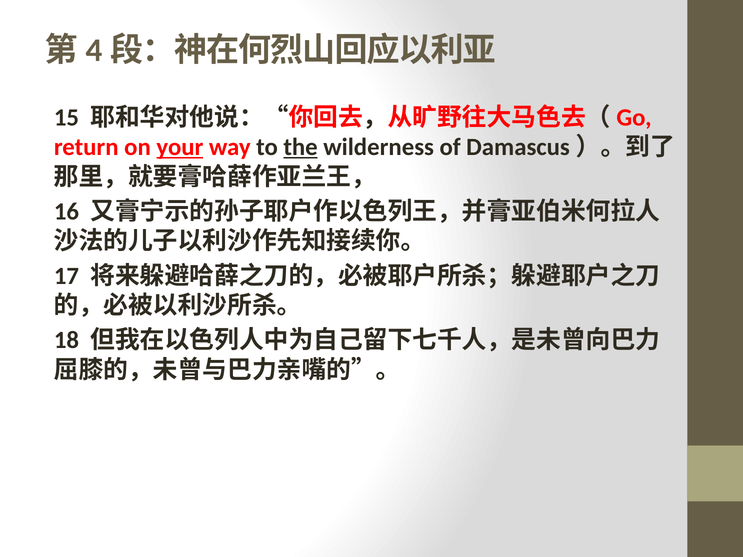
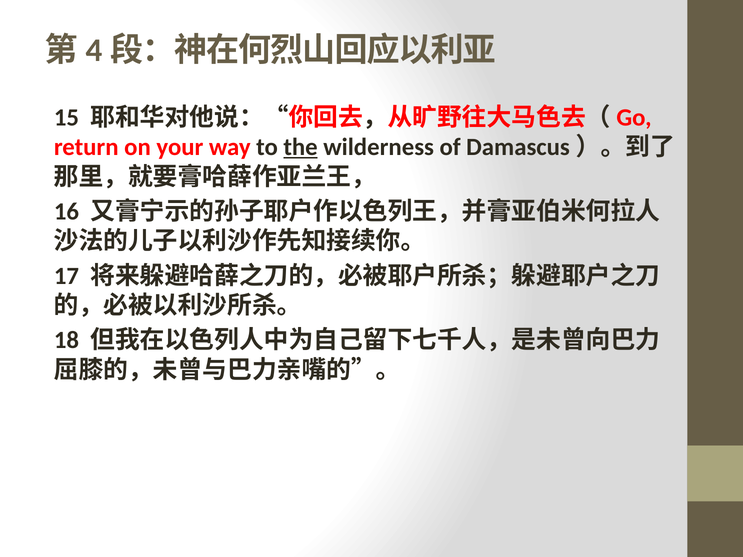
your underline: present -> none
